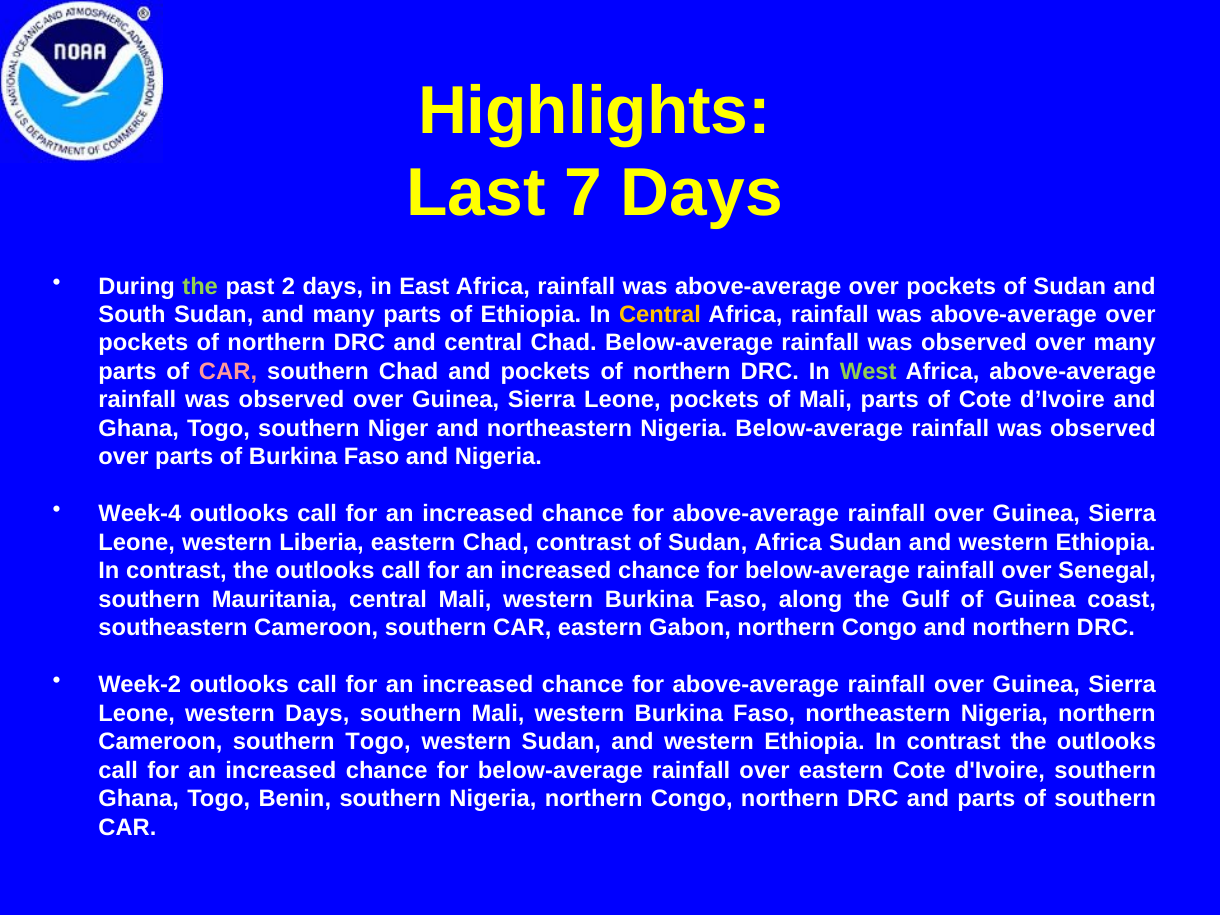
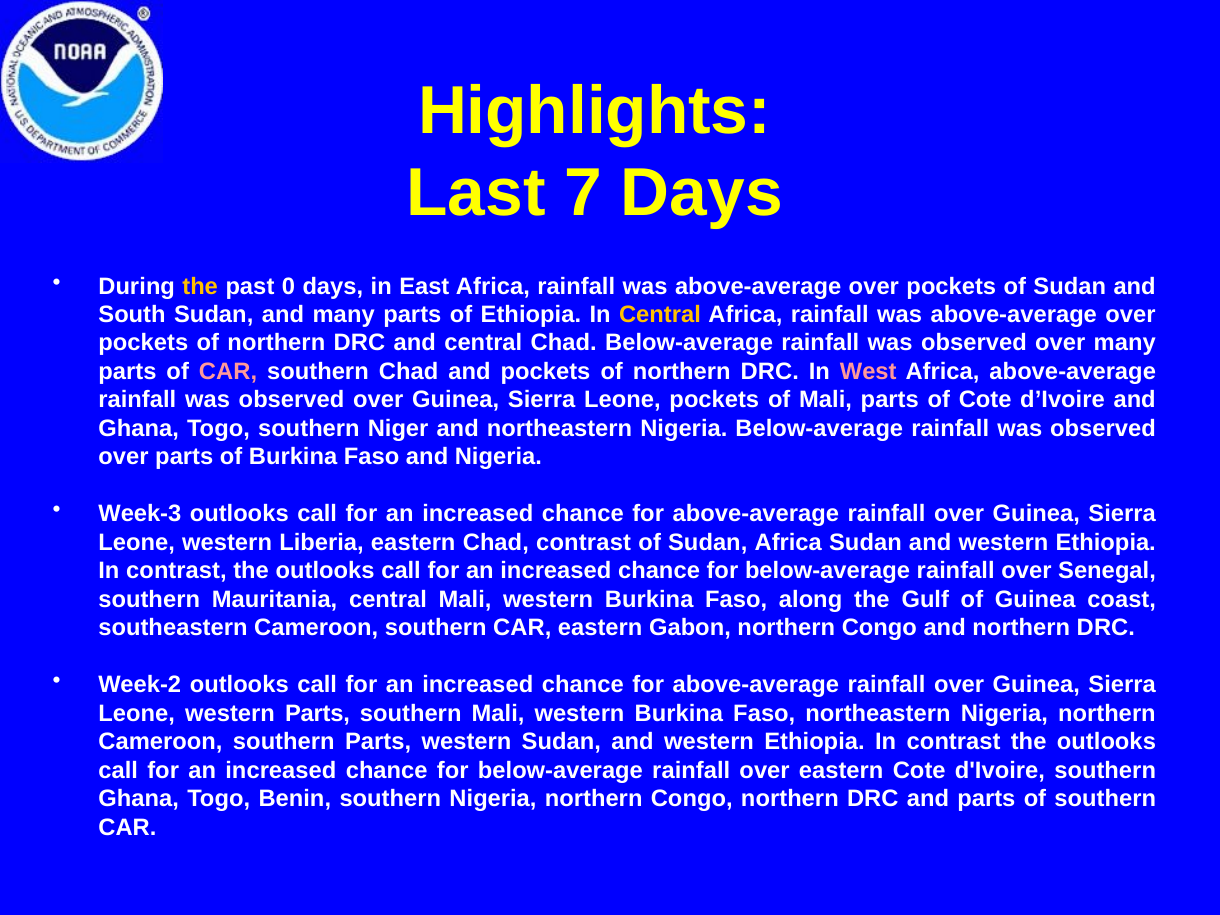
the at (200, 286) colour: light green -> yellow
2: 2 -> 0
West colour: light green -> pink
Week-4: Week-4 -> Week-3
western Days: Days -> Parts
southern Togo: Togo -> Parts
